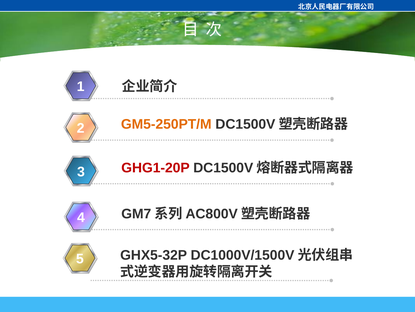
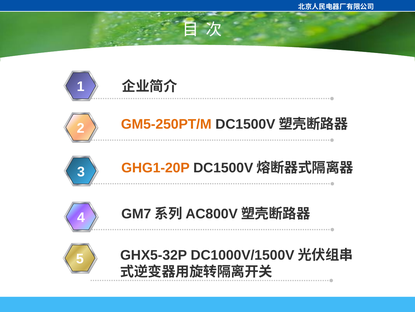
GHG1-20P colour: red -> orange
